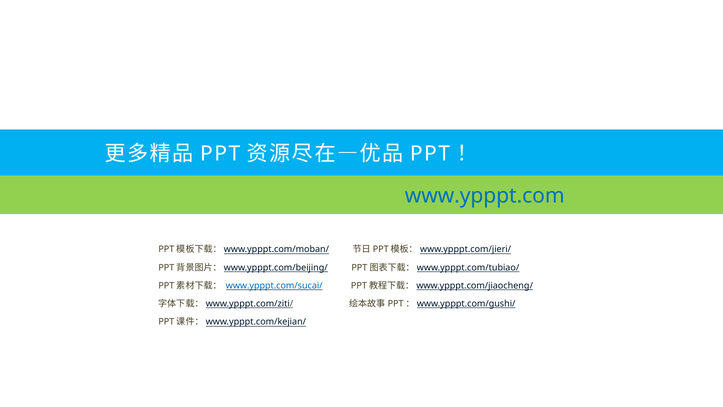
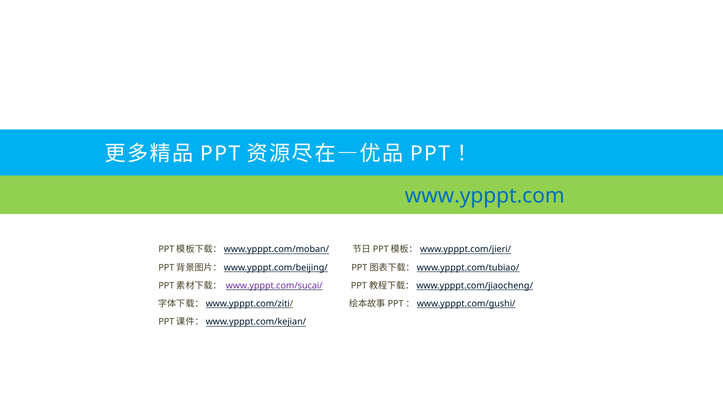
www.ypppt.com/sucai/ colour: blue -> purple
